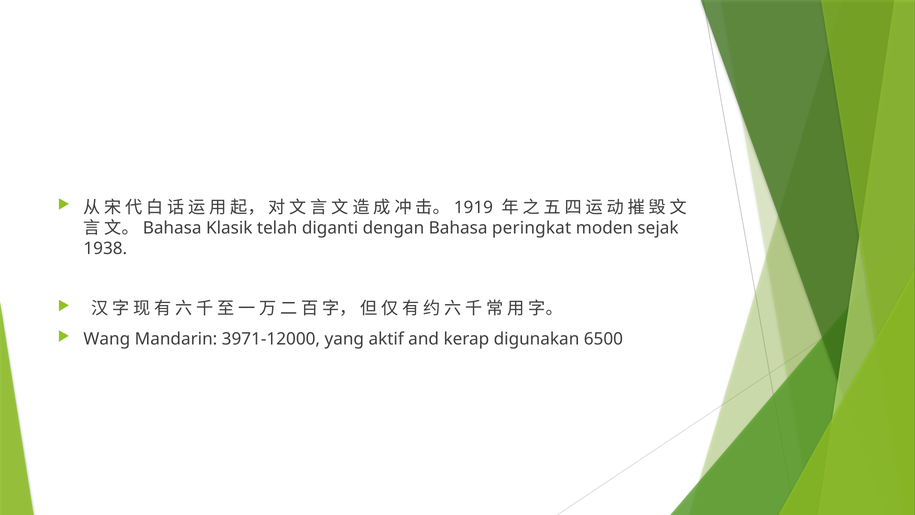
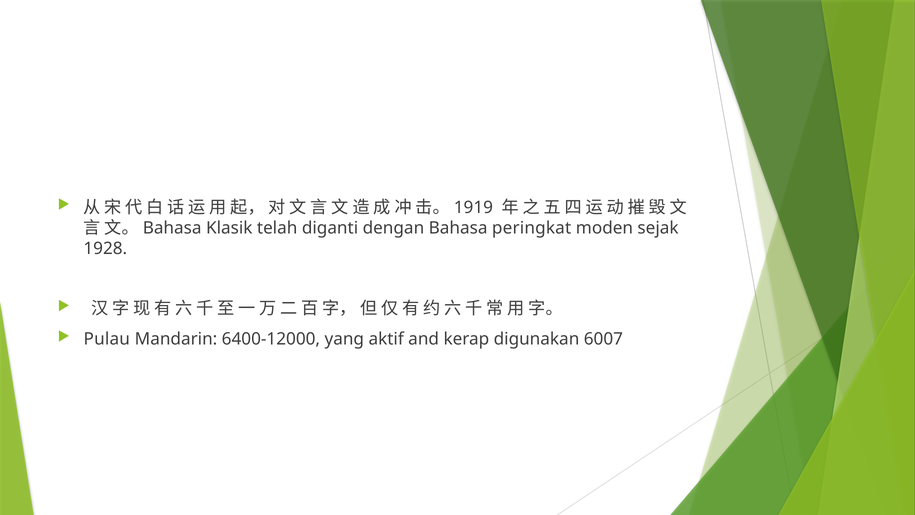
1938: 1938 -> 1928
Wang: Wang -> Pulau
3971-12000: 3971-12000 -> 6400-12000
6500: 6500 -> 6007
